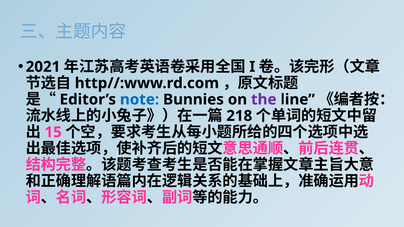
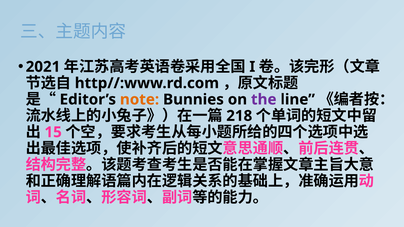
note colour: blue -> orange
